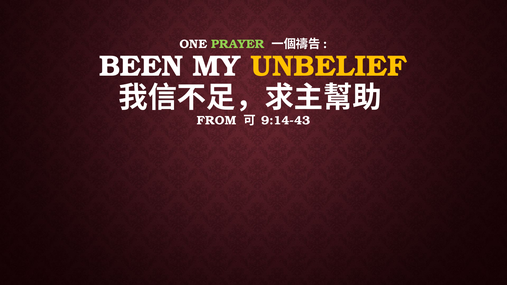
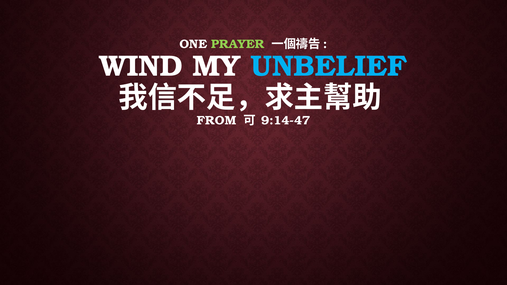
BEEN: BEEN -> WIND
UNBELIEF colour: yellow -> light blue
9:14-43: 9:14-43 -> 9:14-47
